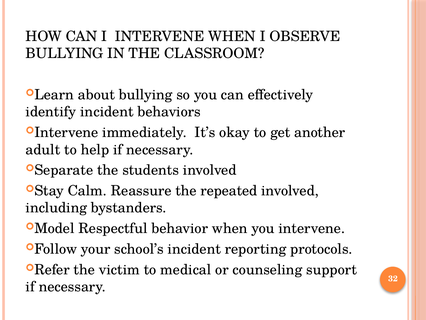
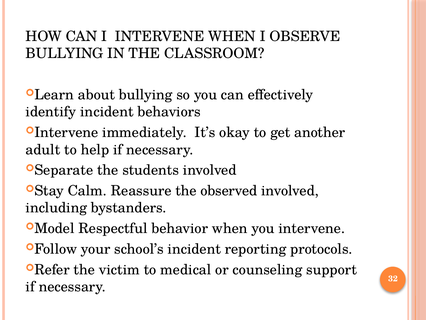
repeated: repeated -> observed
